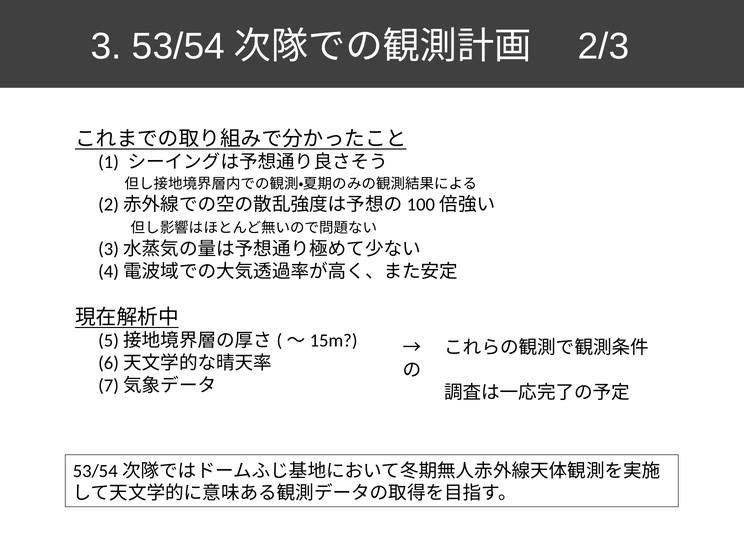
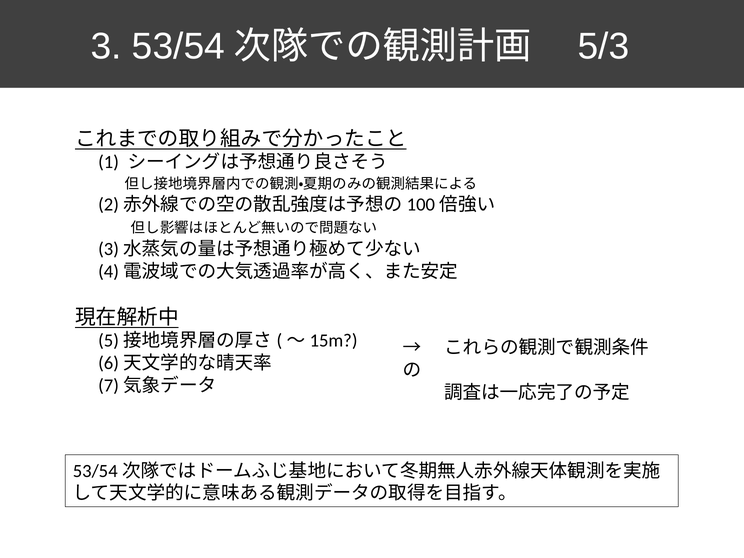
2/3: 2/3 -> 5/3
